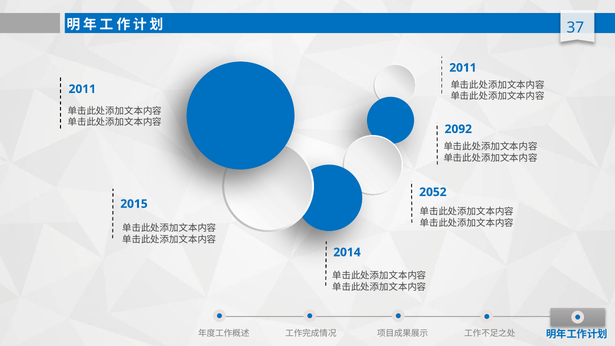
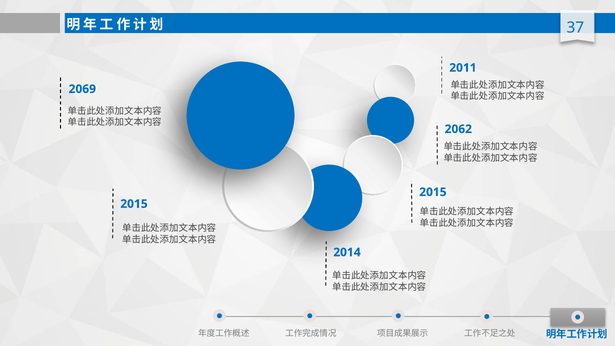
2011 at (82, 89): 2011 -> 2069
2092: 2092 -> 2062
2052 at (433, 192): 2052 -> 2015
